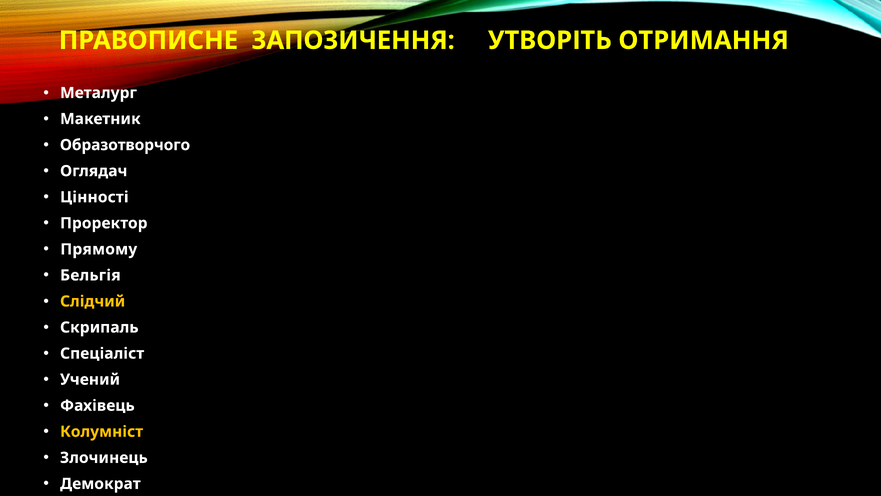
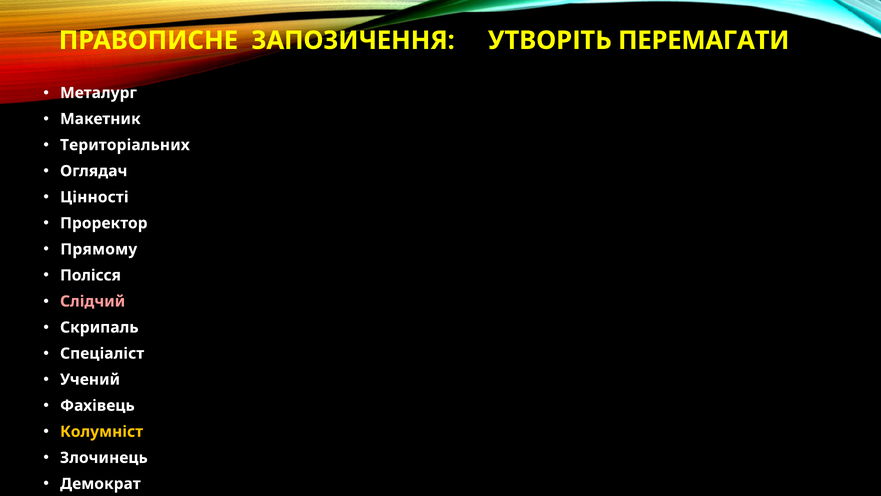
ОТРИМАННЯ: ОТРИМАННЯ -> ПЕРЕМАГАТИ
Образотворчого: Образотворчого -> Територіальних
Бельгія: Бельгія -> Полісся
Слідчий colour: yellow -> pink
